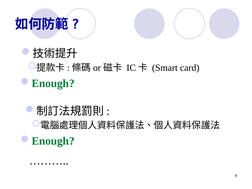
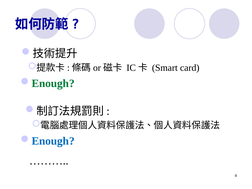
Enough at (53, 141) colour: green -> blue
